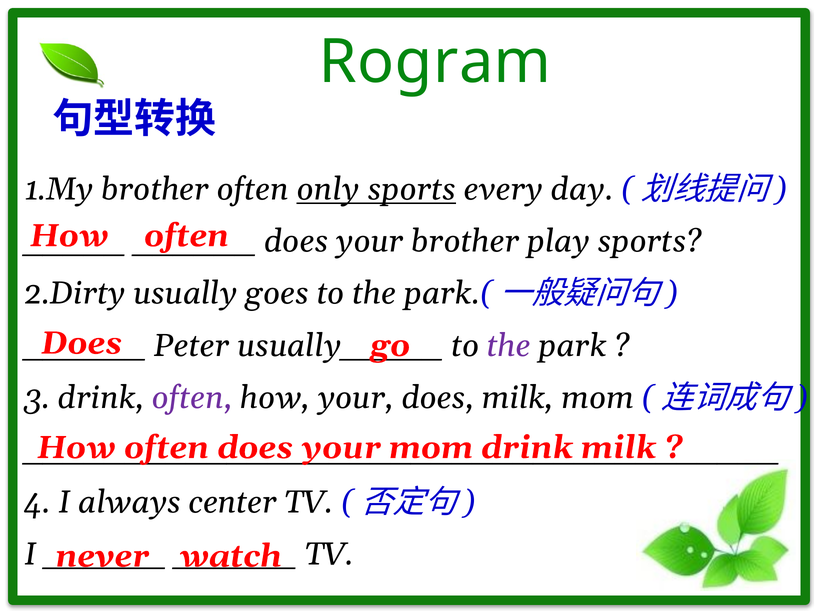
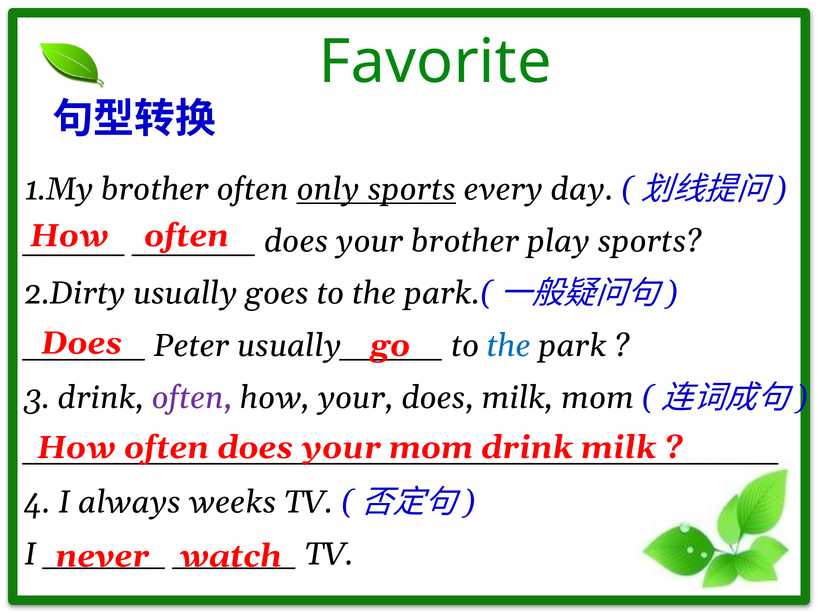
Rogram: Rogram -> Favorite
the at (509, 346) colour: purple -> blue
center: center -> weeks
